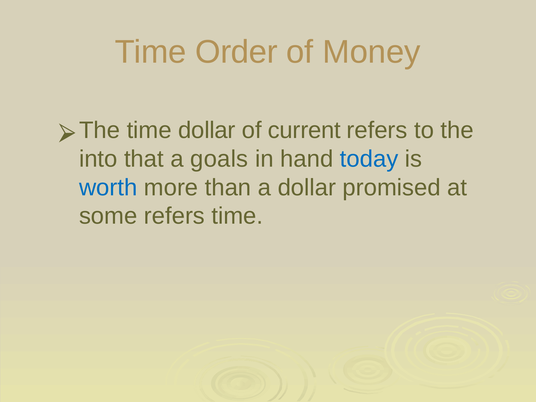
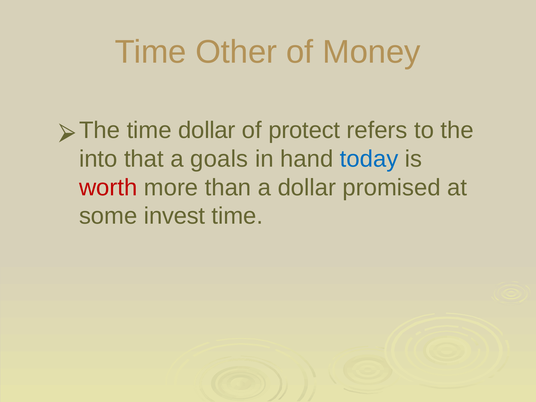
Order: Order -> Other
current: current -> protect
worth colour: blue -> red
some refers: refers -> invest
